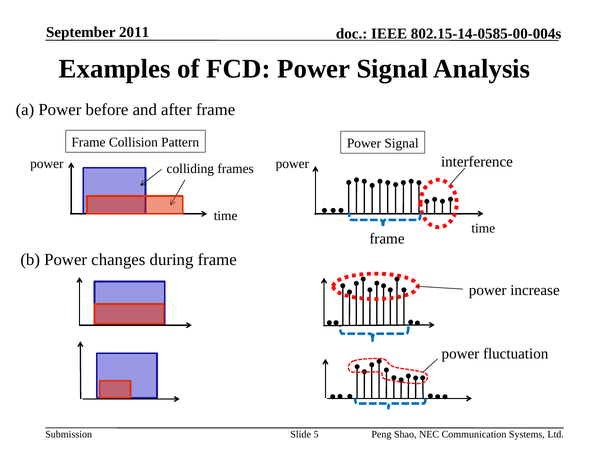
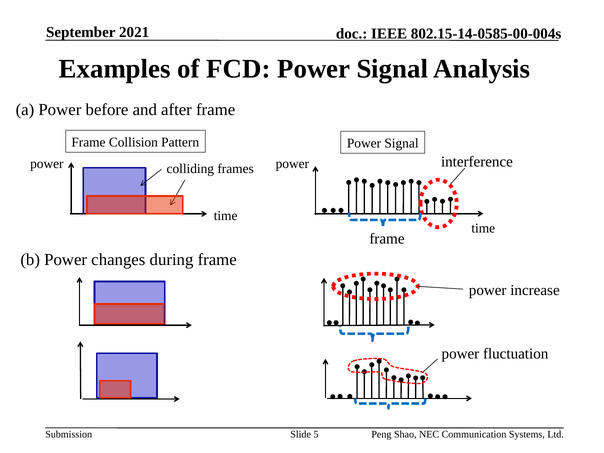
2011: 2011 -> 2021
